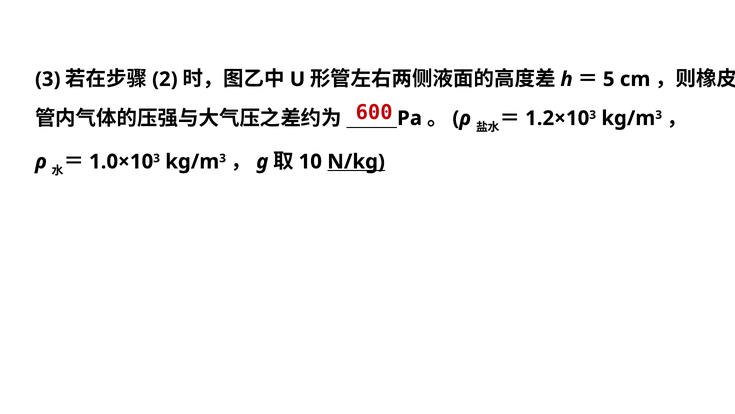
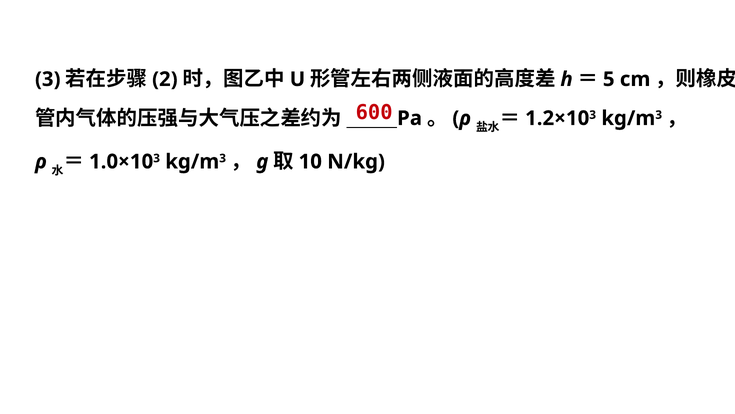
N/kg underline: present -> none
